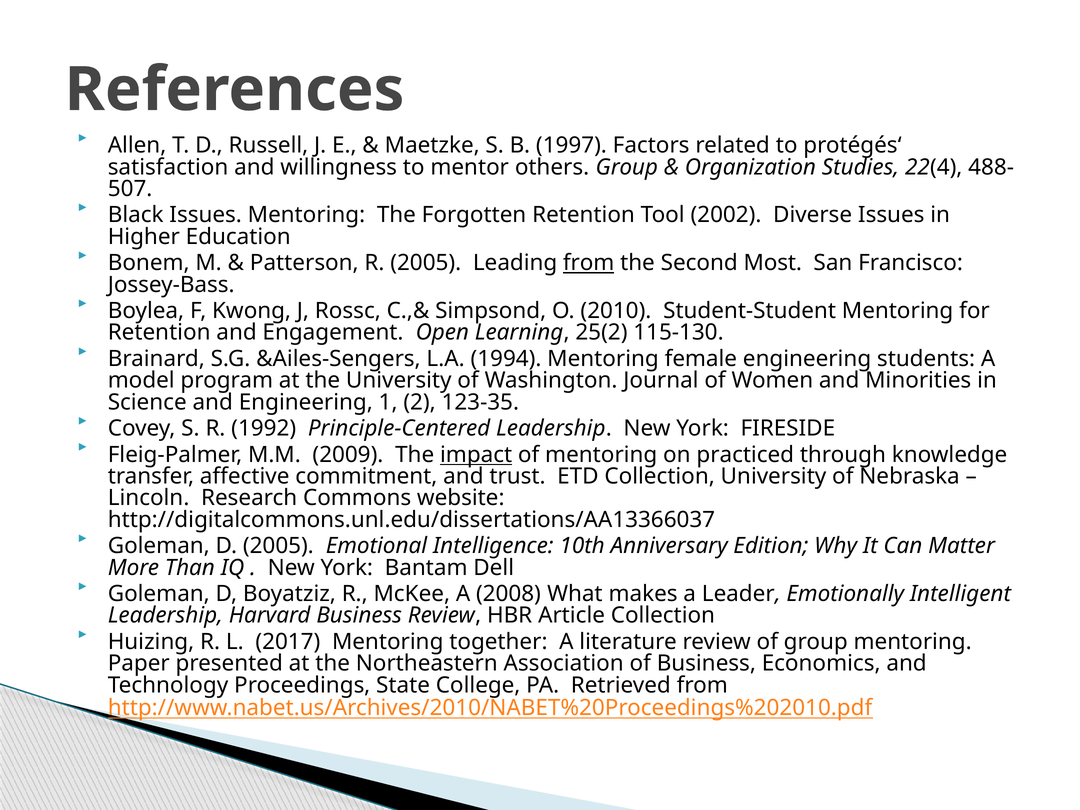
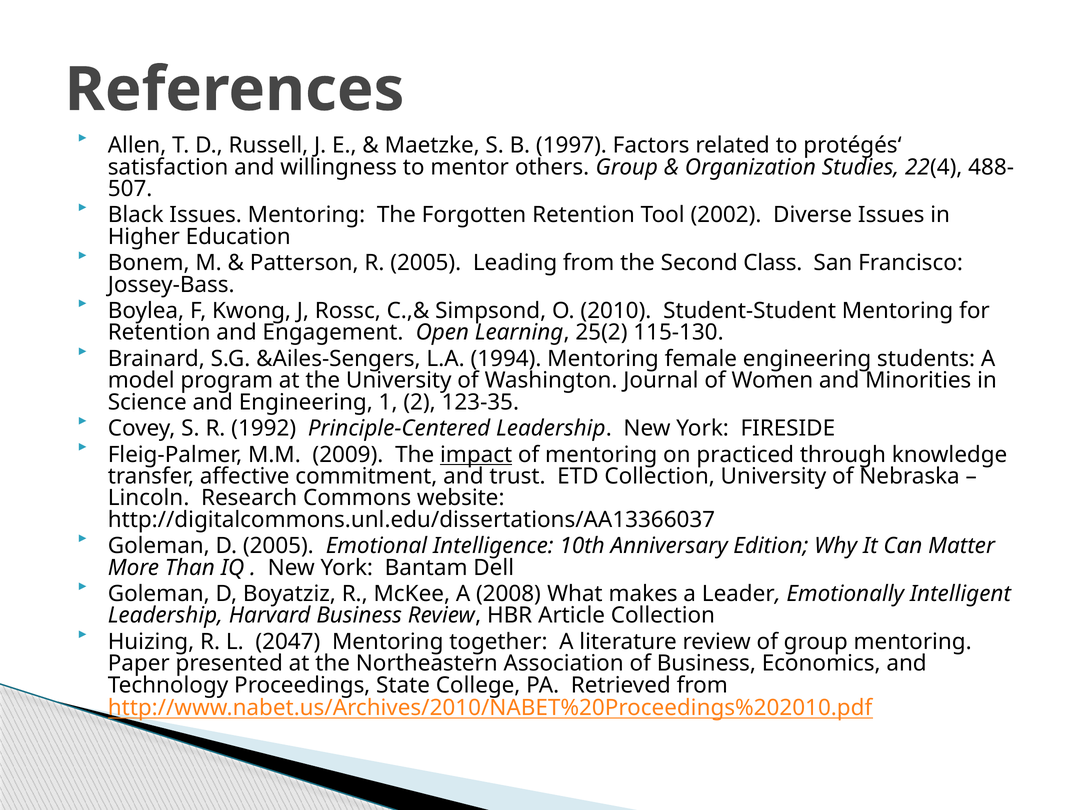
from at (589, 263) underline: present -> none
Most: Most -> Class
2017: 2017 -> 2047
